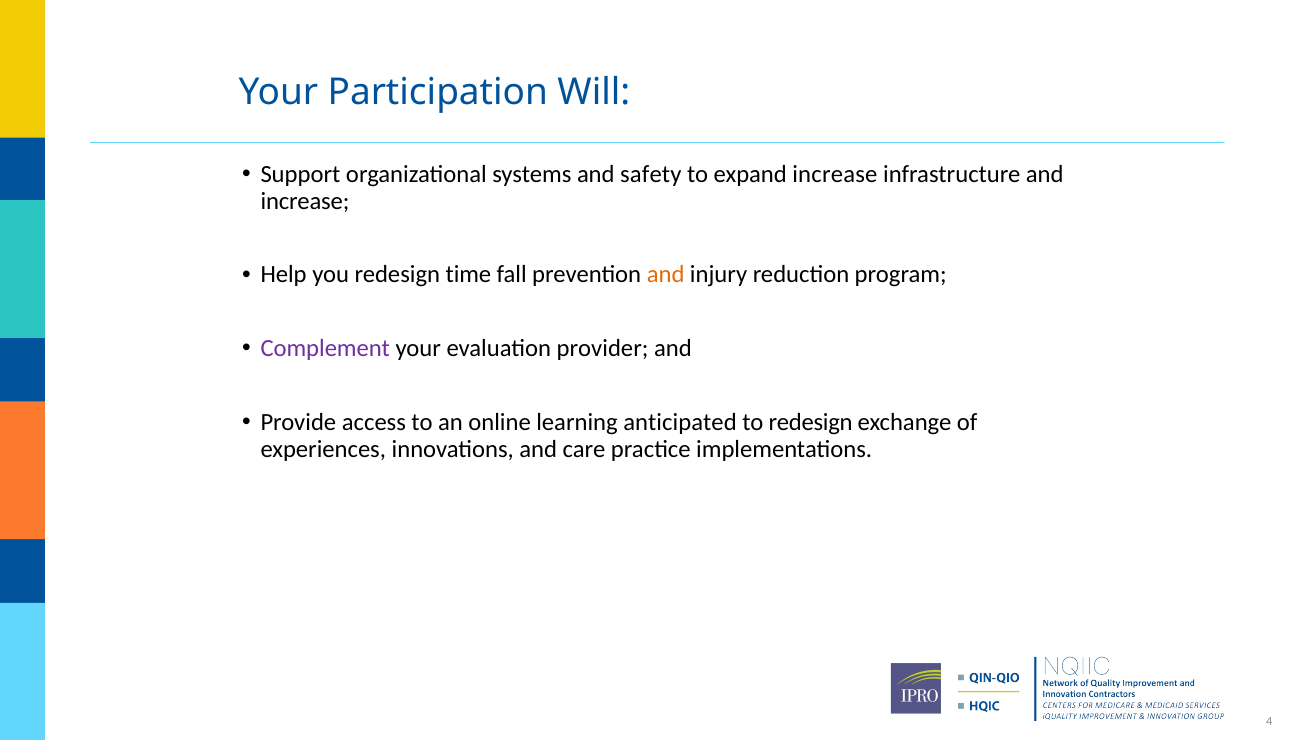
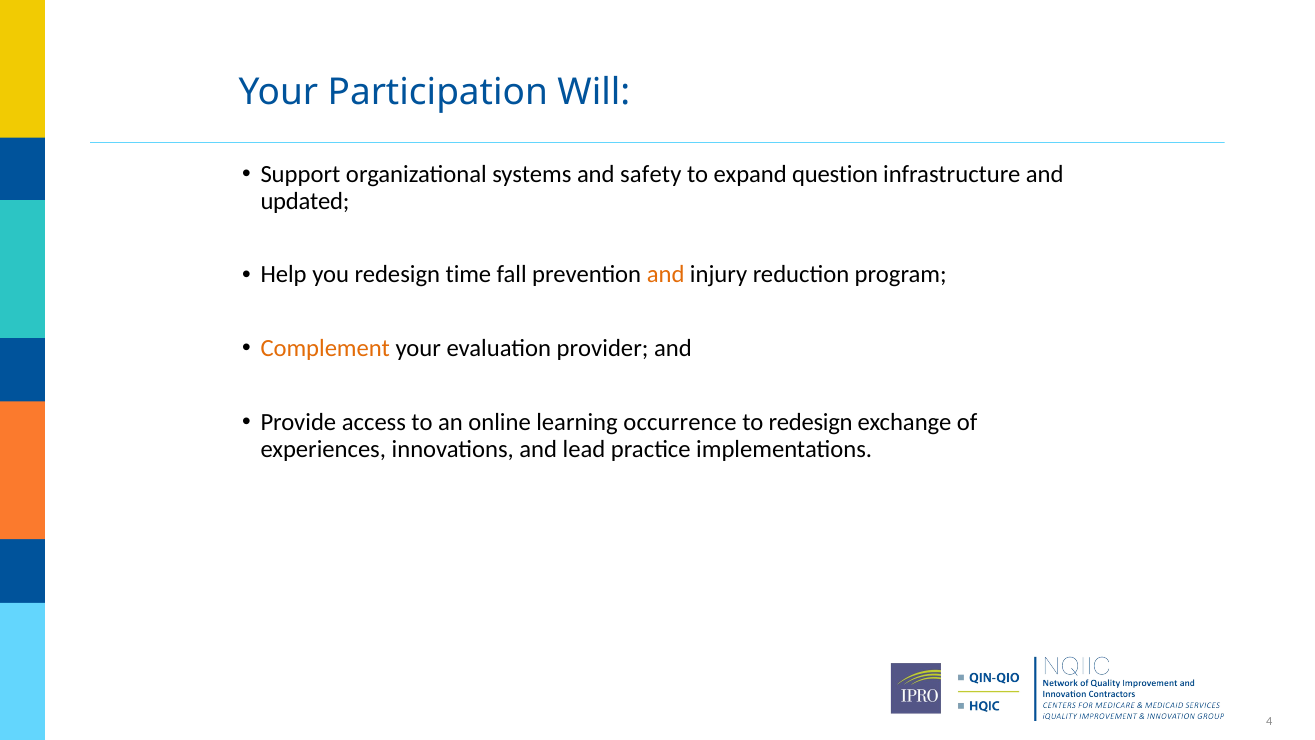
expand increase: increase -> question
increase at (305, 201): increase -> updated
Complement colour: purple -> orange
anticipated: anticipated -> occurrence
care: care -> lead
